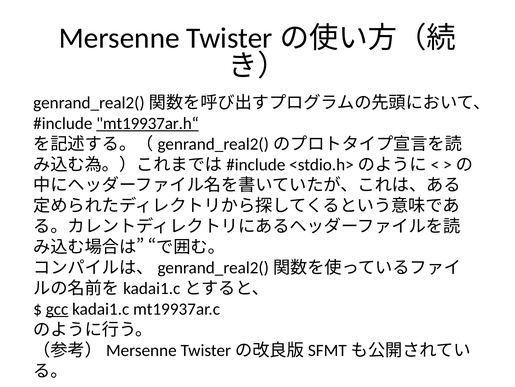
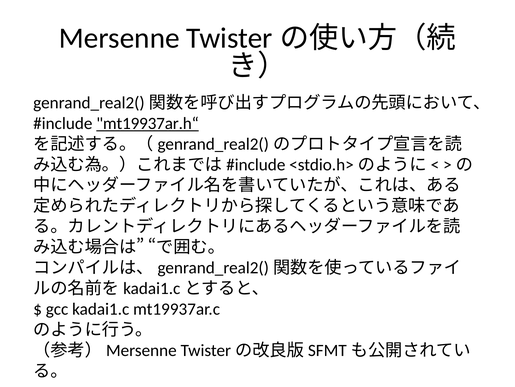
gcc underline: present -> none
